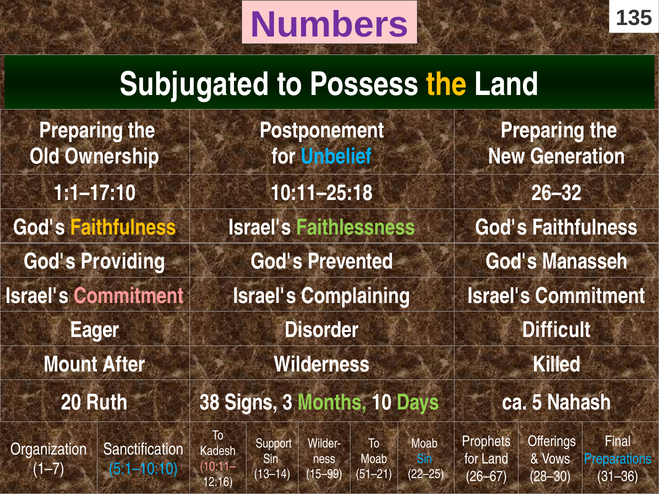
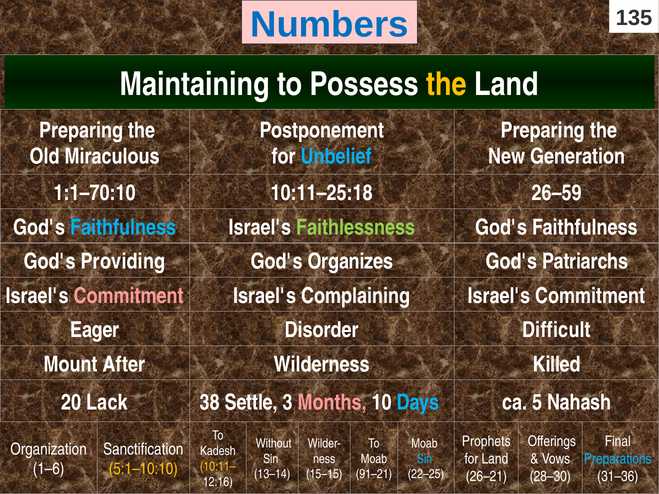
Numbers colour: purple -> blue
Subjugated: Subjugated -> Maintaining
Ownership: Ownership -> Miraculous
1:1–17:10: 1:1–17:10 -> 1:1–70:10
26–32: 26–32 -> 26–59
Faithfulness at (123, 228) colour: yellow -> light blue
Prevented: Prevented -> Organizes
Manasseh: Manasseh -> Patriarchs
Ruth: Ruth -> Lack
Signs: Signs -> Settle
Months colour: light green -> pink
Days colour: light green -> light blue
Support: Support -> Without
10:11– colour: pink -> yellow
1–7: 1–7 -> 1–6
5:1–10:10 colour: light blue -> yellow
15–99: 15–99 -> 15–15
51–21: 51–21 -> 91–21
26–67: 26–67 -> 26–21
